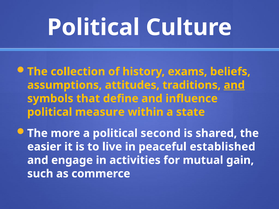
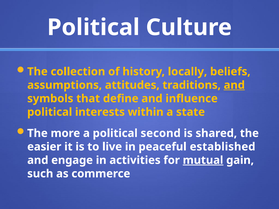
exams: exams -> locally
measure: measure -> interests
mutual underline: none -> present
